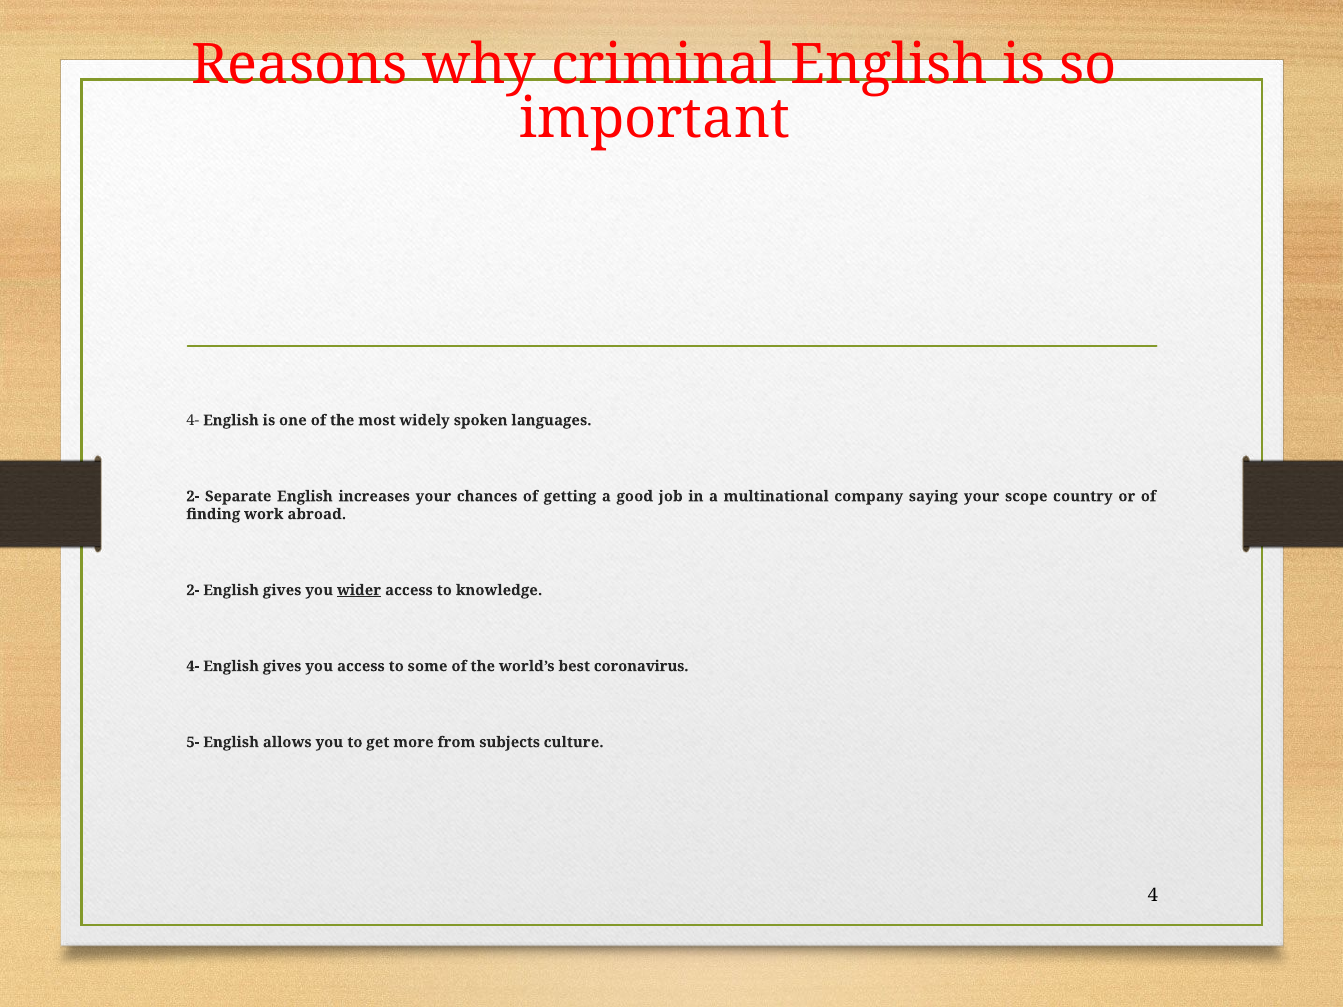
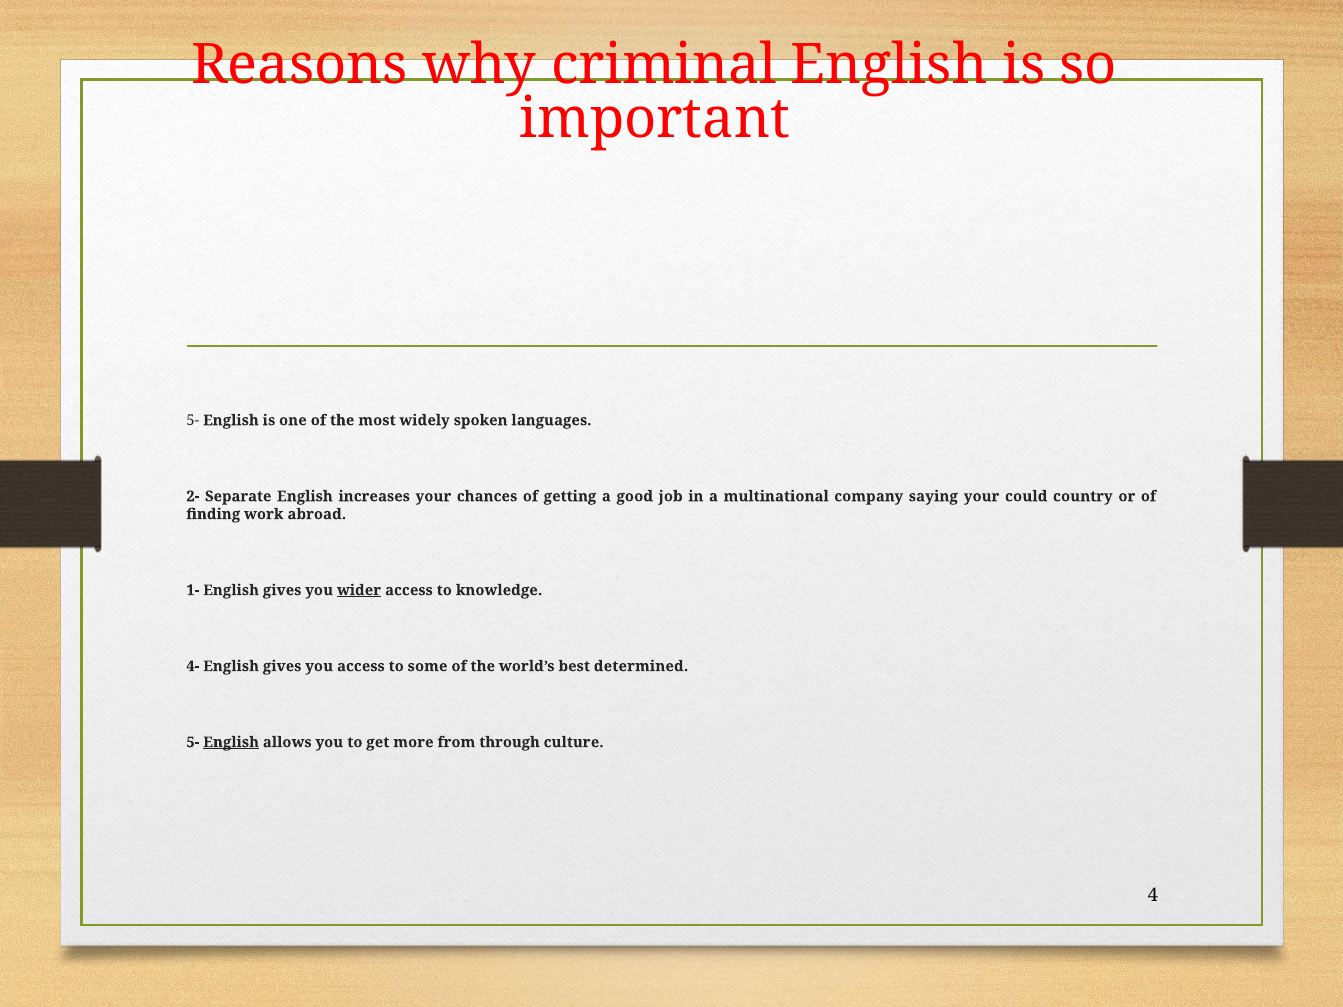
4- at (193, 420): 4- -> 5-
scope: scope -> could
2- at (193, 590): 2- -> 1-
coronavirus: coronavirus -> determined
English at (231, 742) underline: none -> present
subjects: subjects -> through
